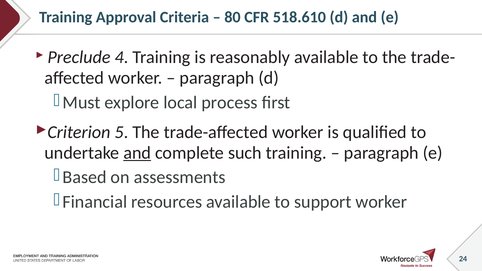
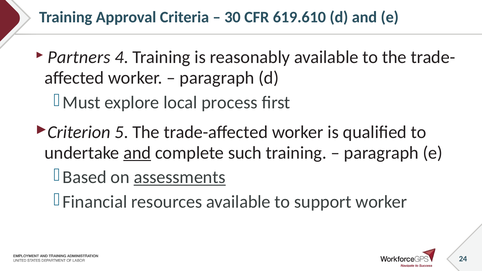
80: 80 -> 30
518.610: 518.610 -> 619.610
Preclude: Preclude -> Partners
assessments underline: none -> present
